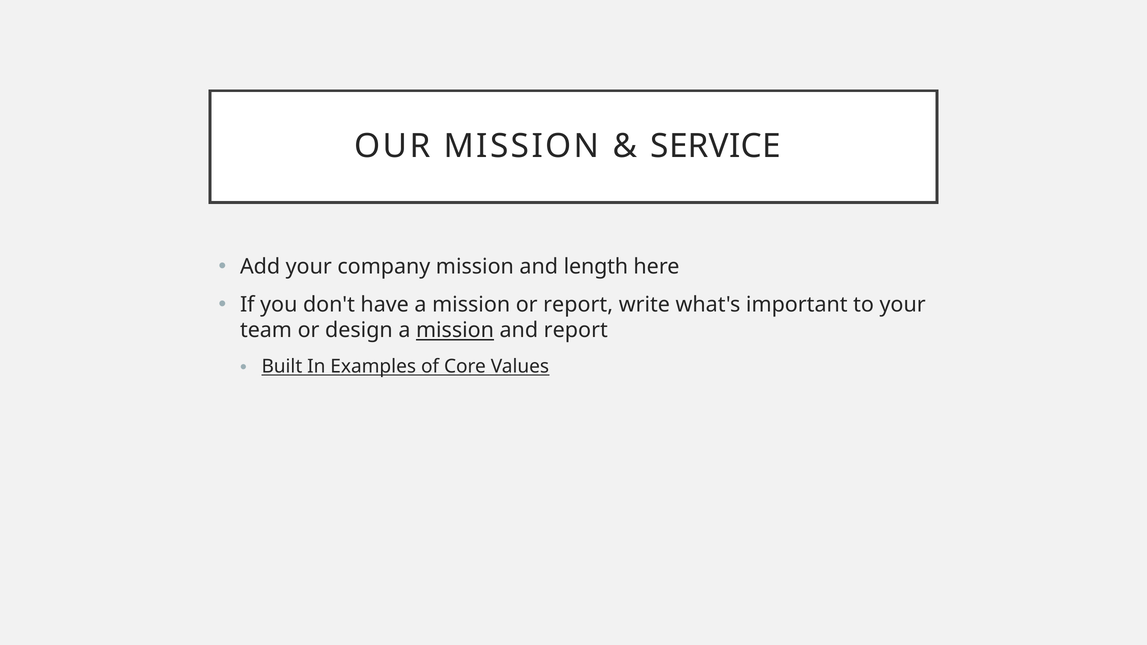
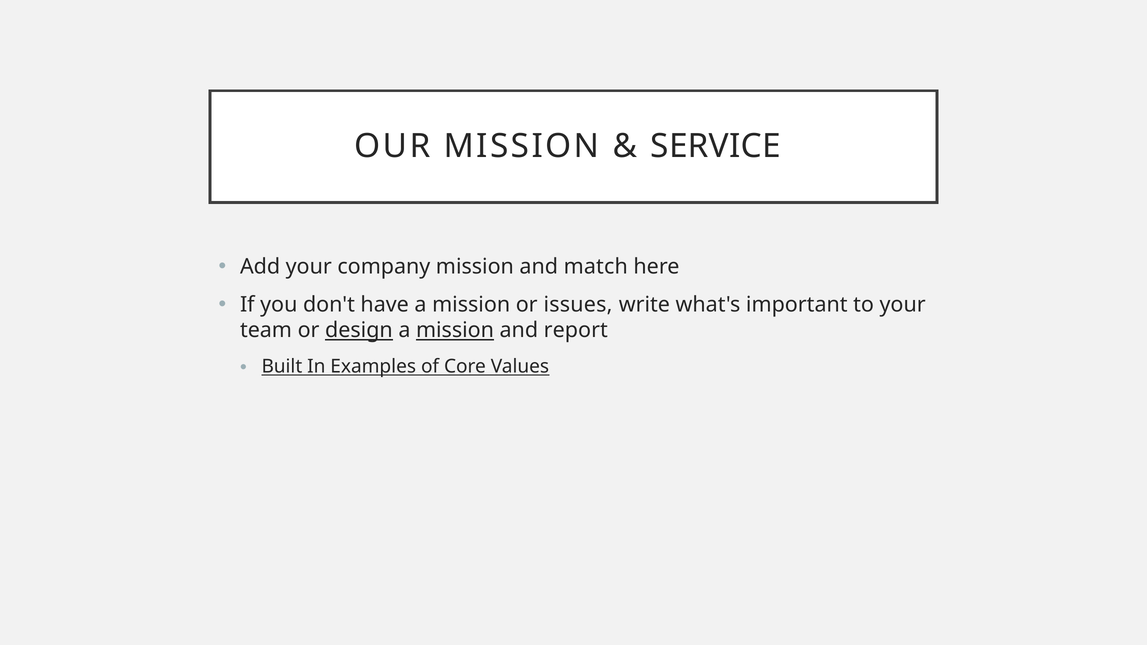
length: length -> match
or report: report -> issues
design underline: none -> present
